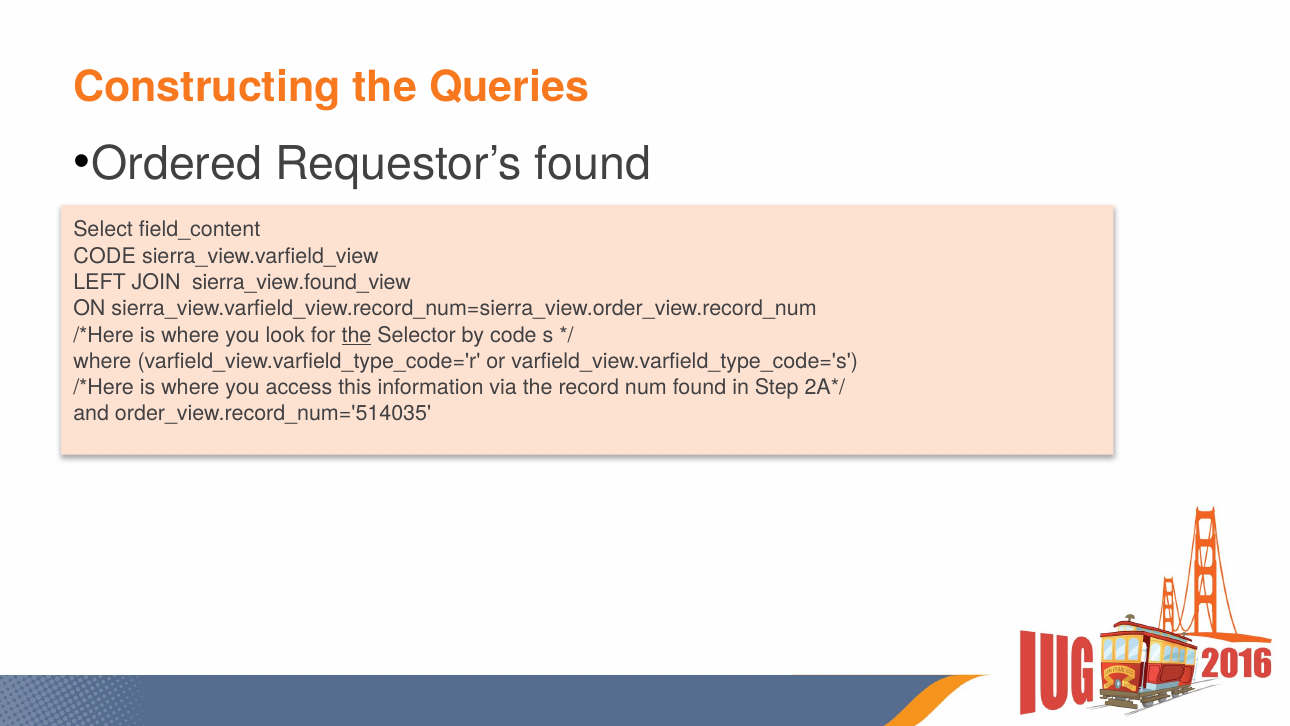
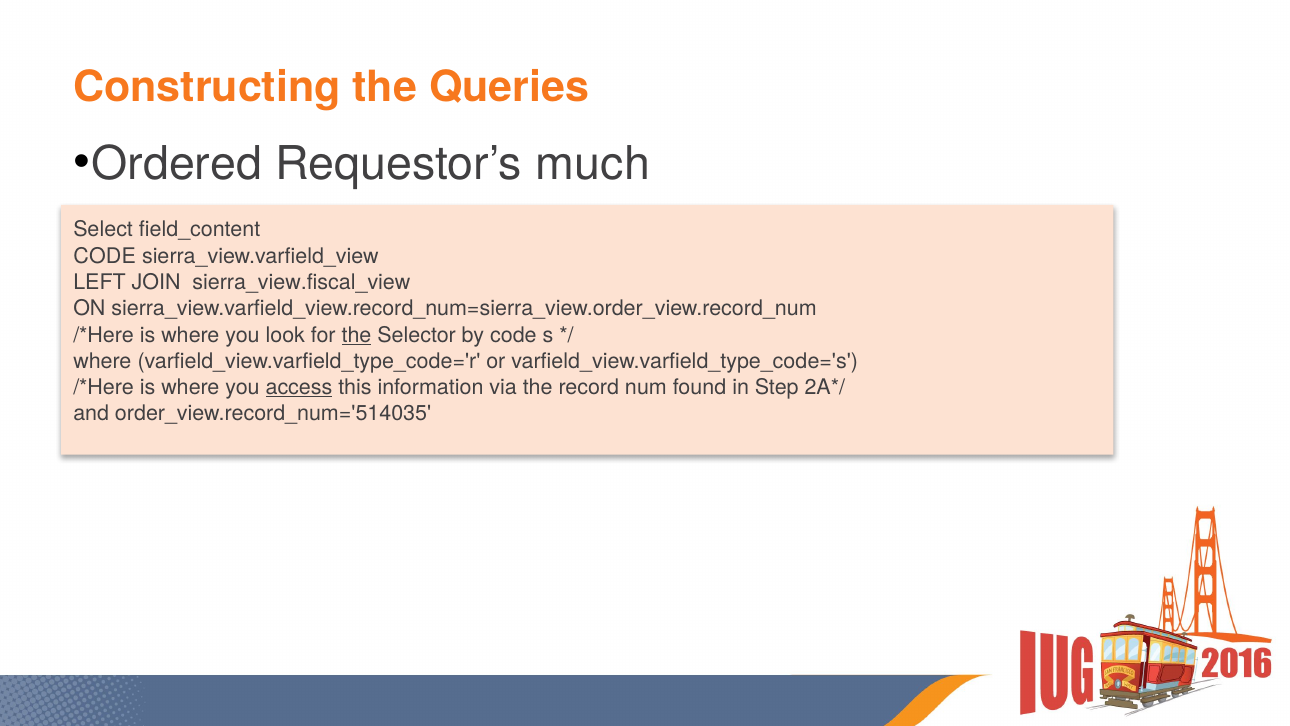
Requestor’s found: found -> much
sierra_view.found_view: sierra_view.found_view -> sierra_view.fiscal_view
access underline: none -> present
